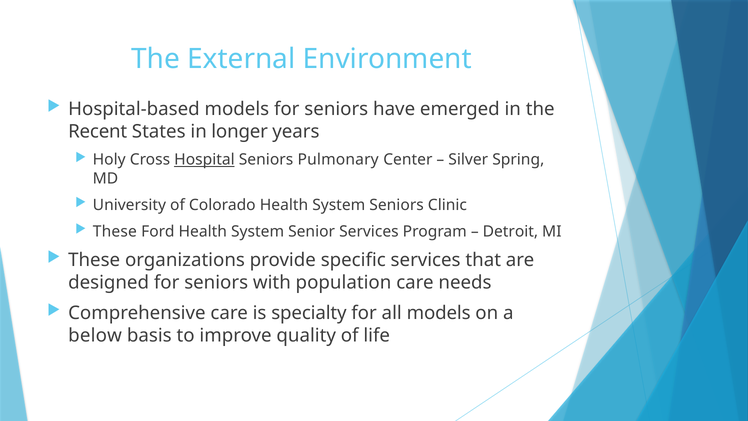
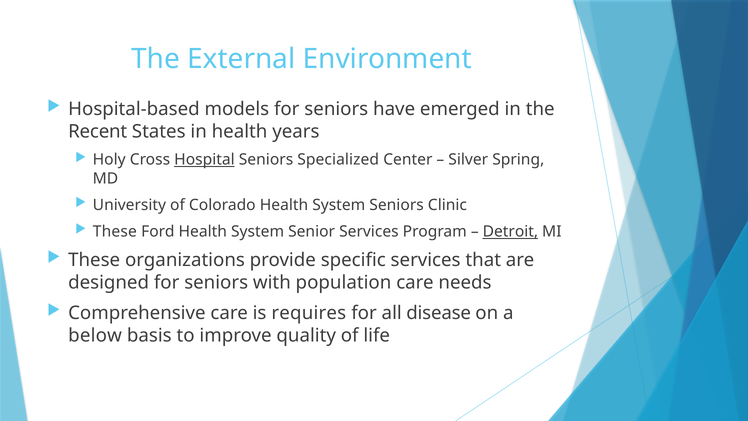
in longer: longer -> health
Pulmonary: Pulmonary -> Specialized
Detroit underline: none -> present
specialty: specialty -> requires
all models: models -> disease
